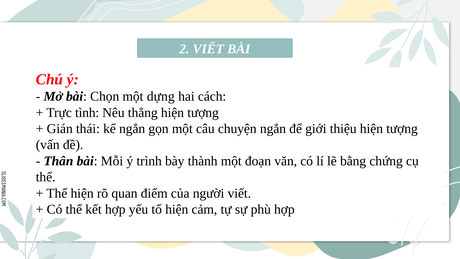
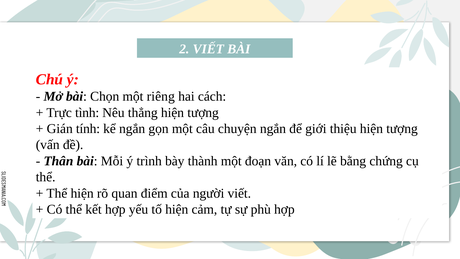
dựng: dựng -> riêng
thái: thái -> tính
